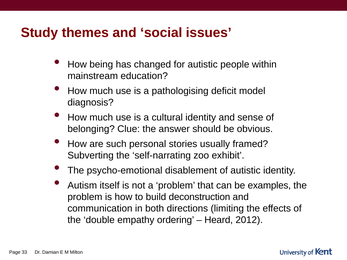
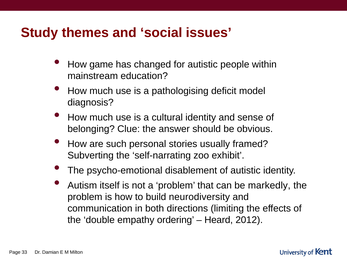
being: being -> game
examples: examples -> markedly
deconstruction: deconstruction -> neurodiversity
